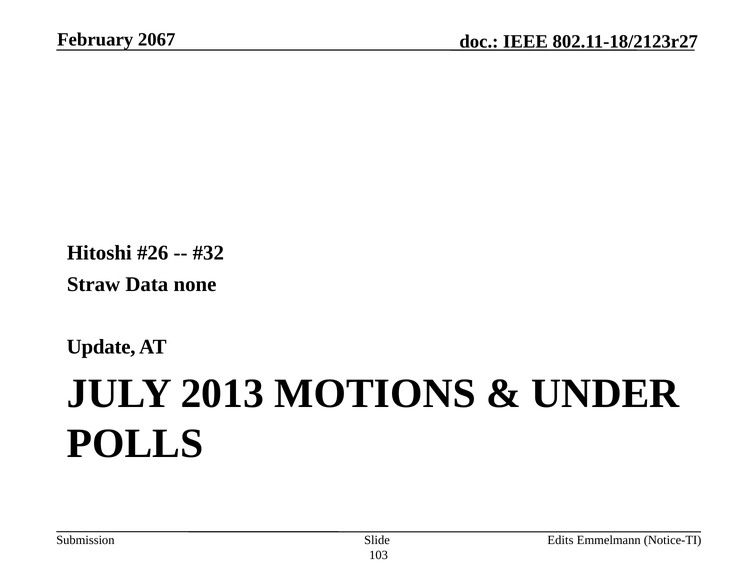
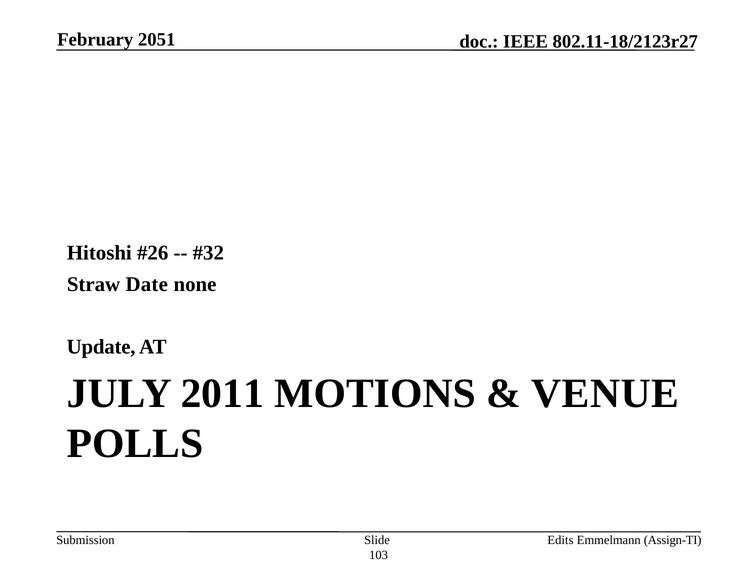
2067: 2067 -> 2051
Data: Data -> Date
2013: 2013 -> 2011
UNDER: UNDER -> VENUE
Notice-TI: Notice-TI -> Assign-TI
